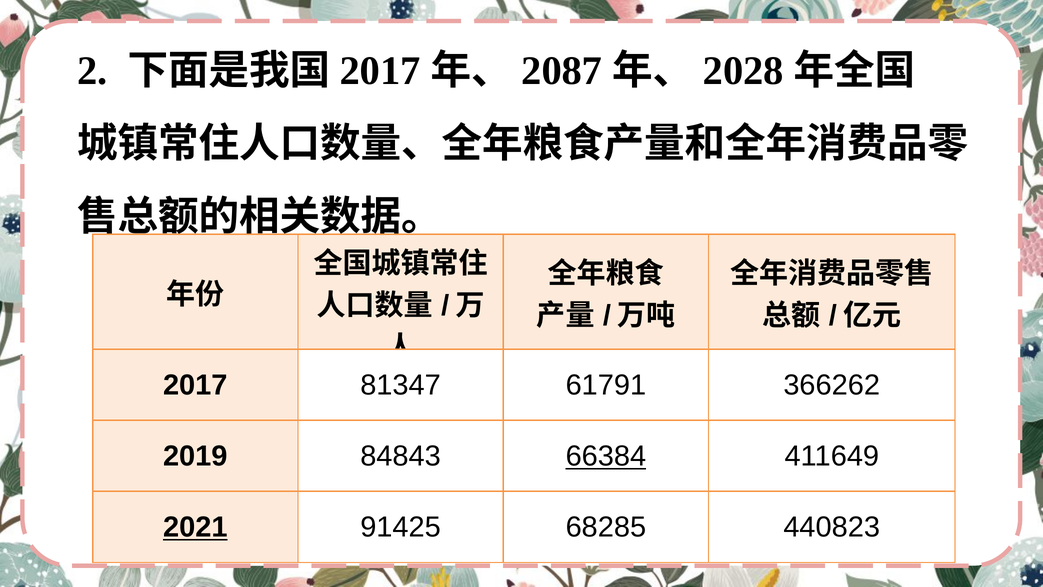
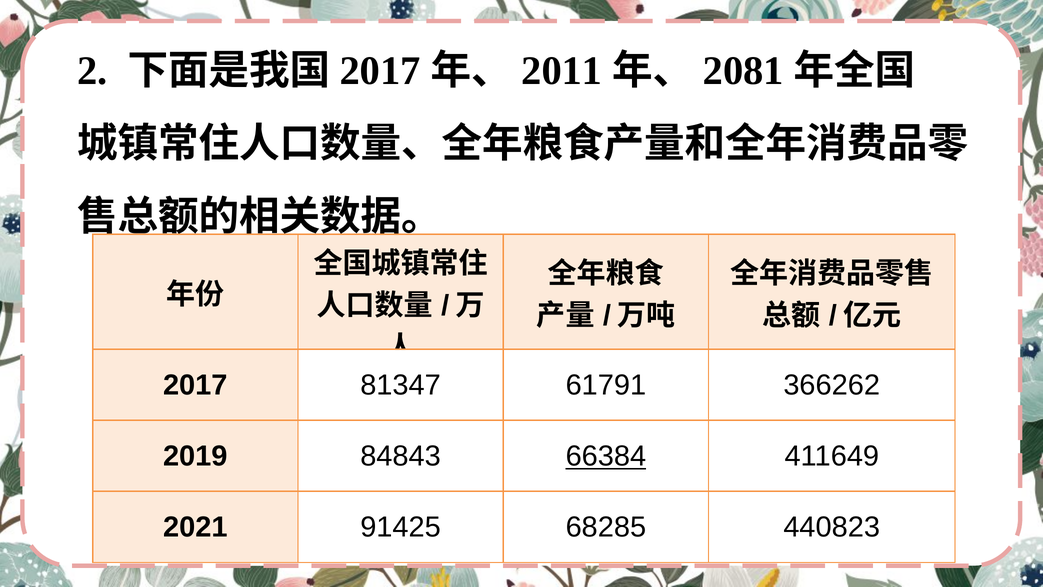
2087: 2087 -> 2011
2028: 2028 -> 2081
2021 underline: present -> none
